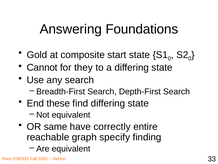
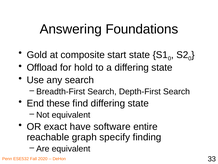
Cannot: Cannot -> Offload
they: they -> hold
same: same -> exact
correctly: correctly -> software
